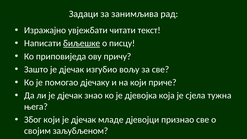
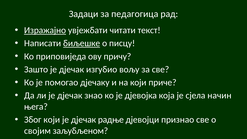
занимљива: занимљива -> педагогица
Изражајно underline: none -> present
тужна: тужна -> начин
младе: младе -> радње
